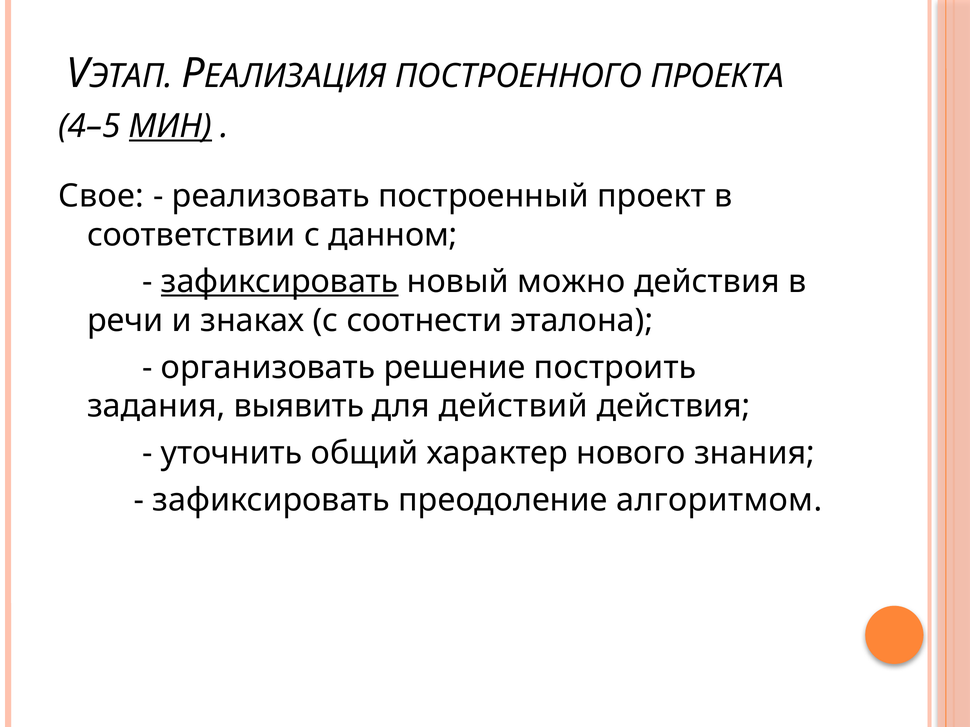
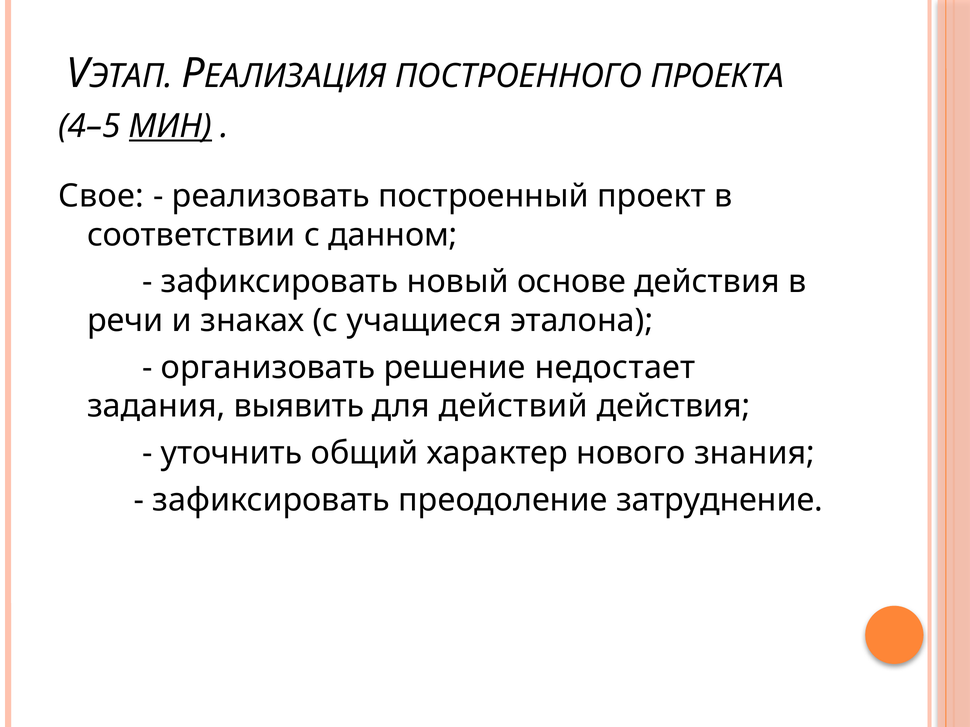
зафиксировать at (280, 282) underline: present -> none
можно: можно -> основе
соотнести: соотнести -> учащиеся
построить: построить -> недостает
алгоритмом: алгоритмом -> затруднение
